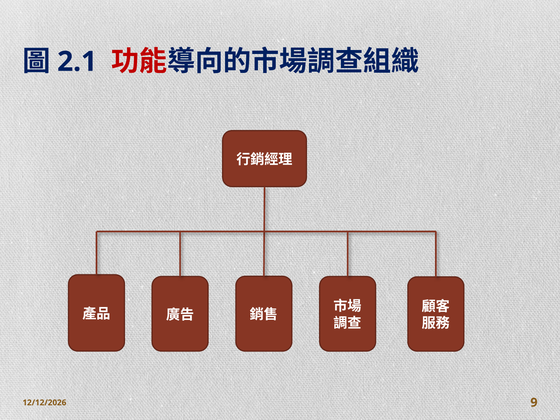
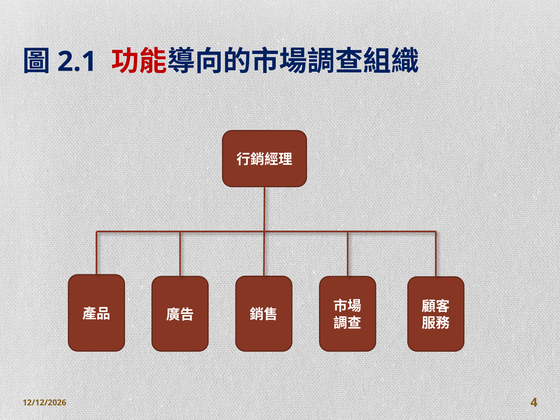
9: 9 -> 4
